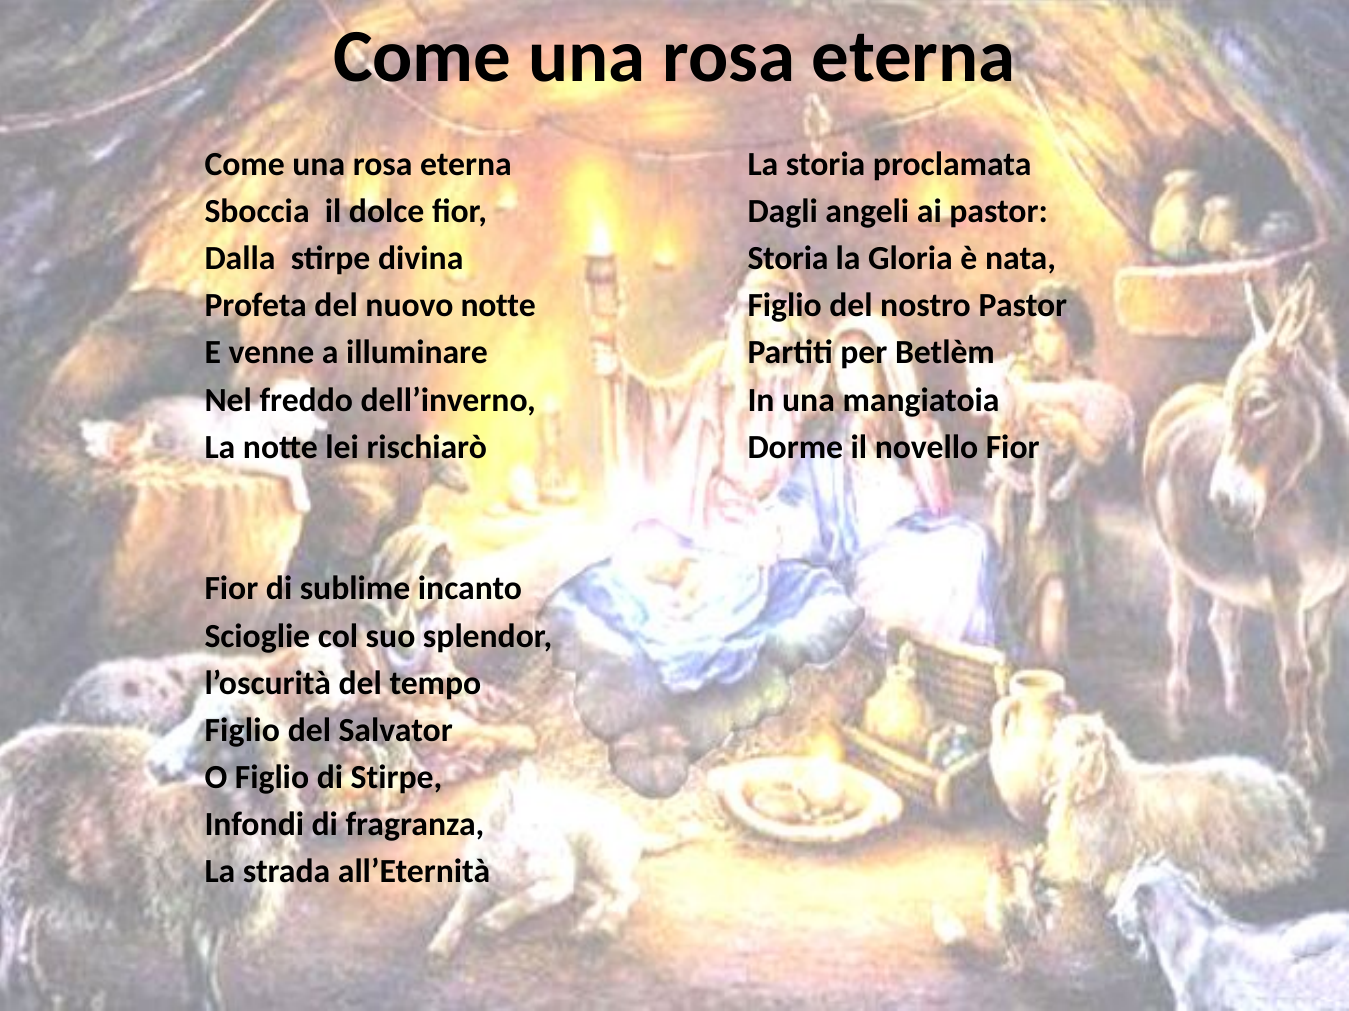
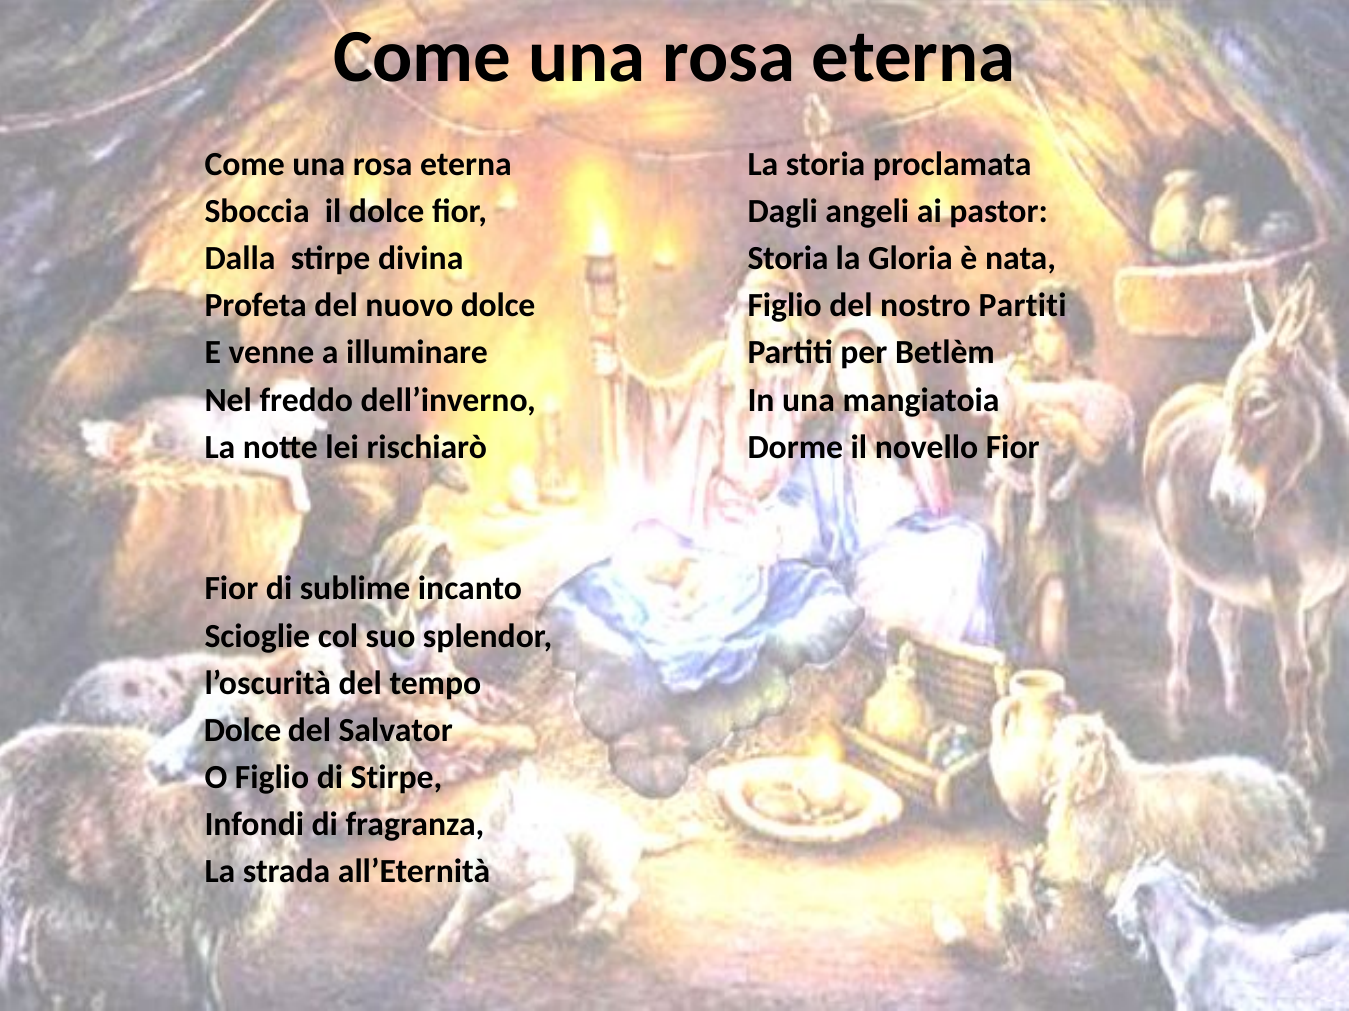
nuovo notte: notte -> dolce
nostro Pastor: Pastor -> Partiti
Figlio at (242, 731): Figlio -> Dolce
